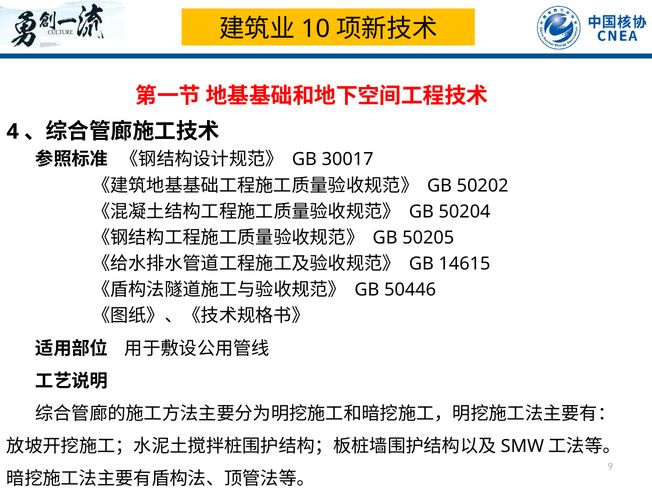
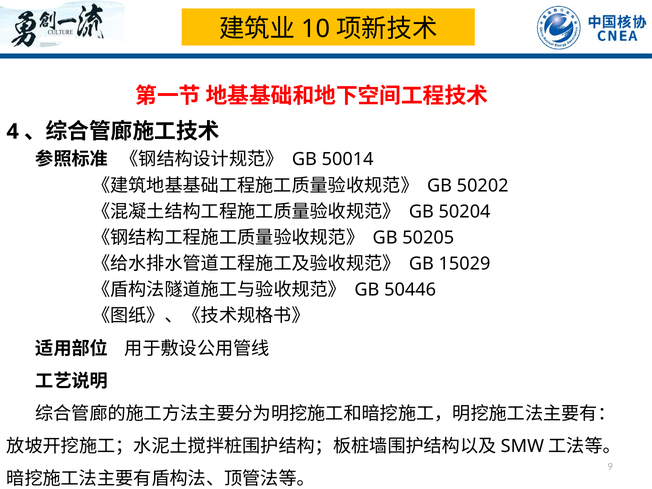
30017: 30017 -> 50014
14615: 14615 -> 15029
